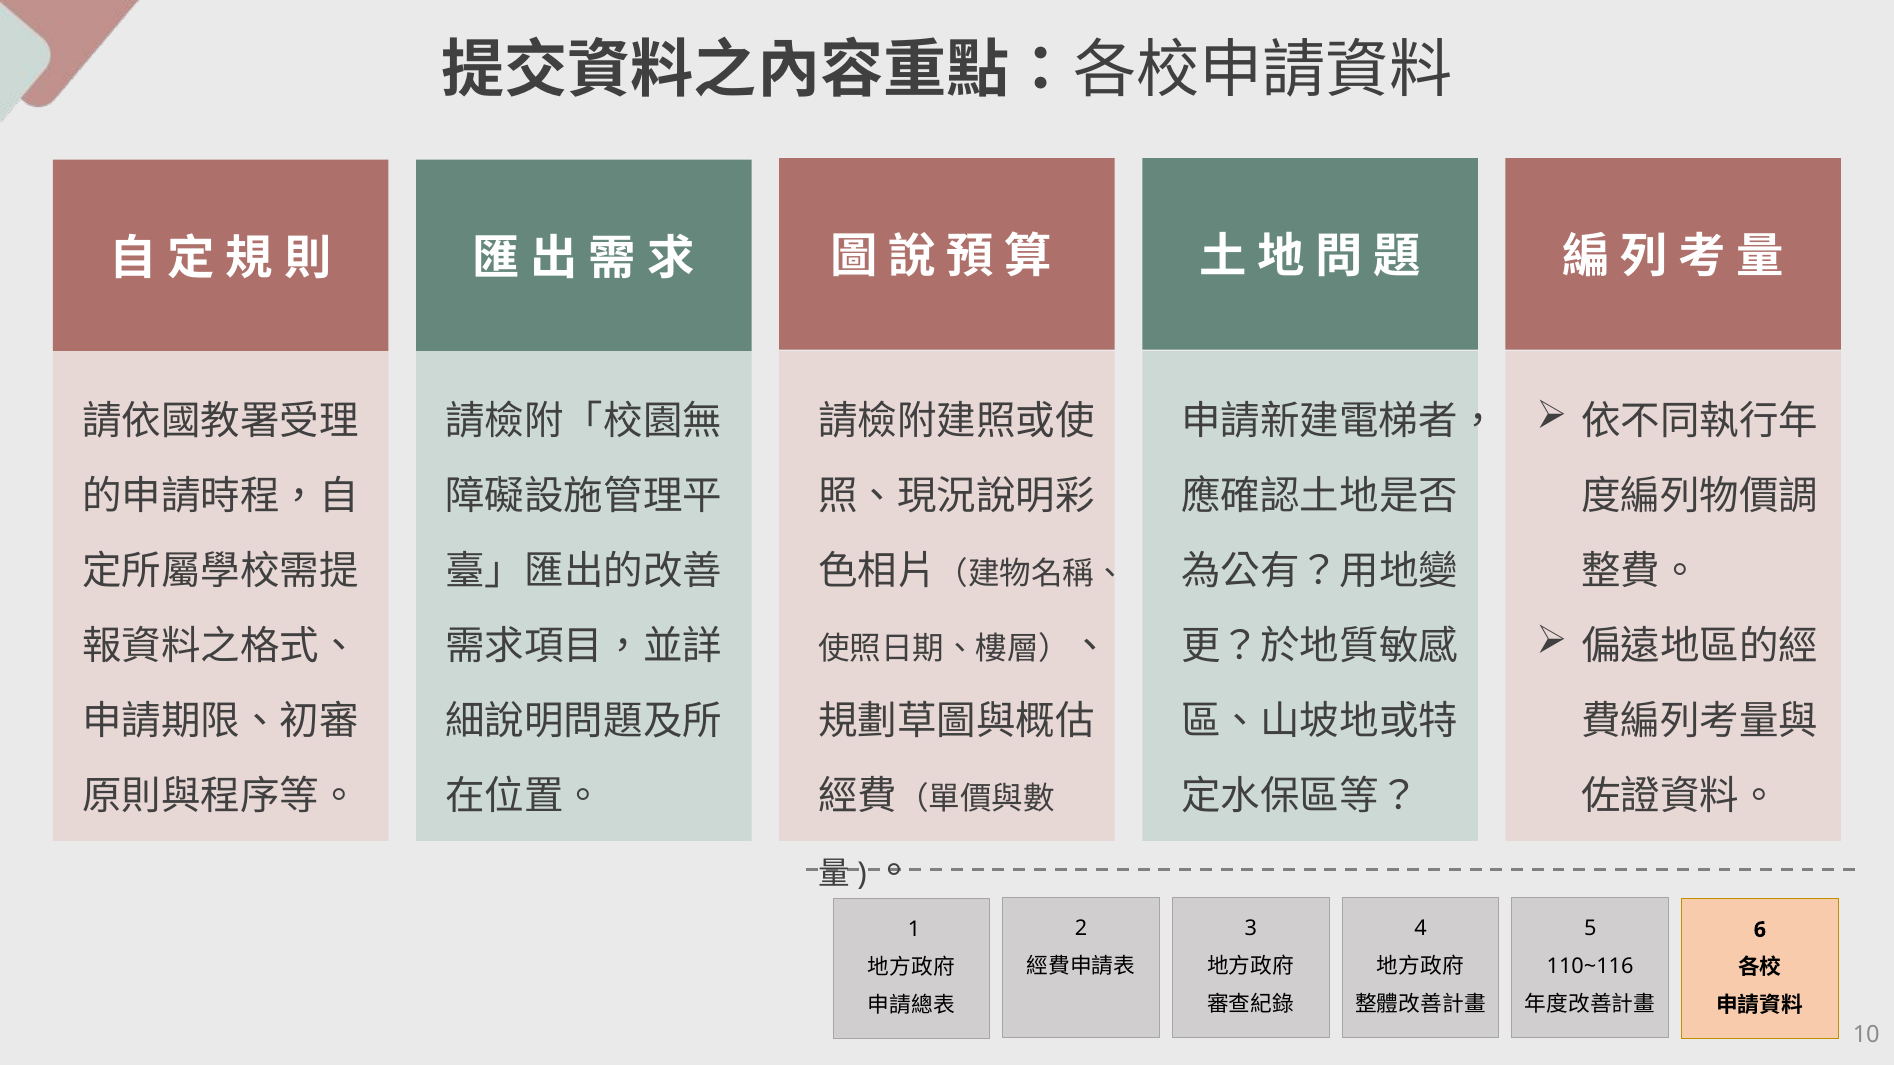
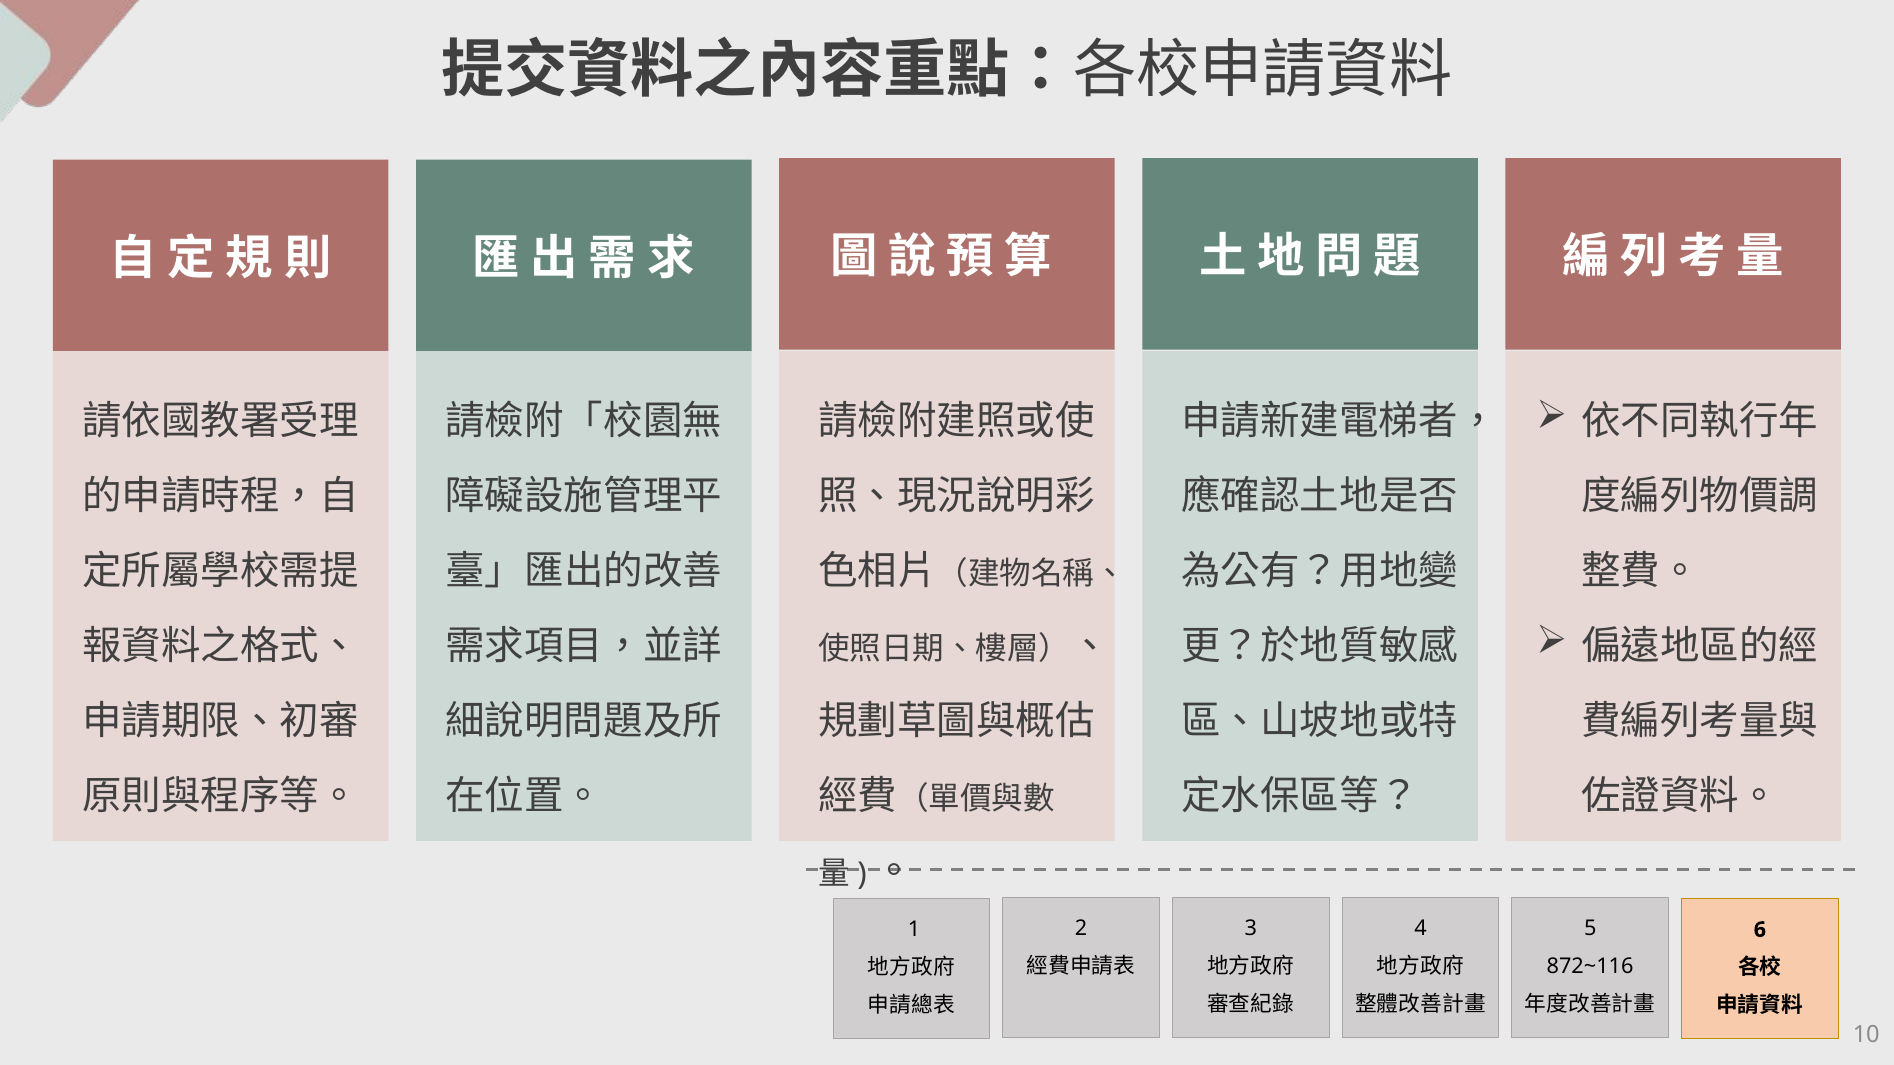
110~116: 110~116 -> 872~116
